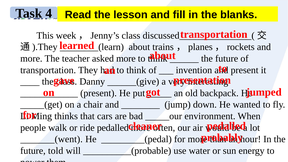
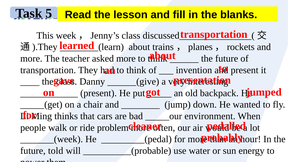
4: 4 -> 5
ride pedalled: pedalled -> problem
_______(went: _______(went -> _______(week
